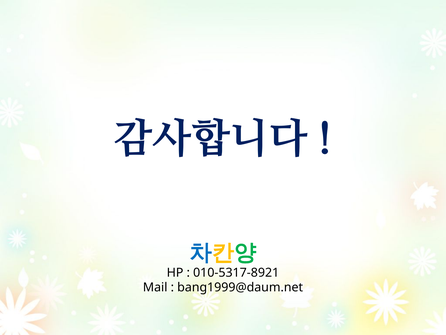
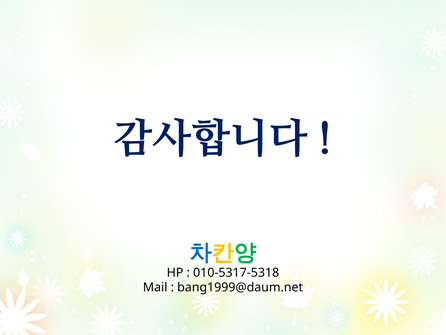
010-5317-8921: 010-5317-8921 -> 010-5317-5318
